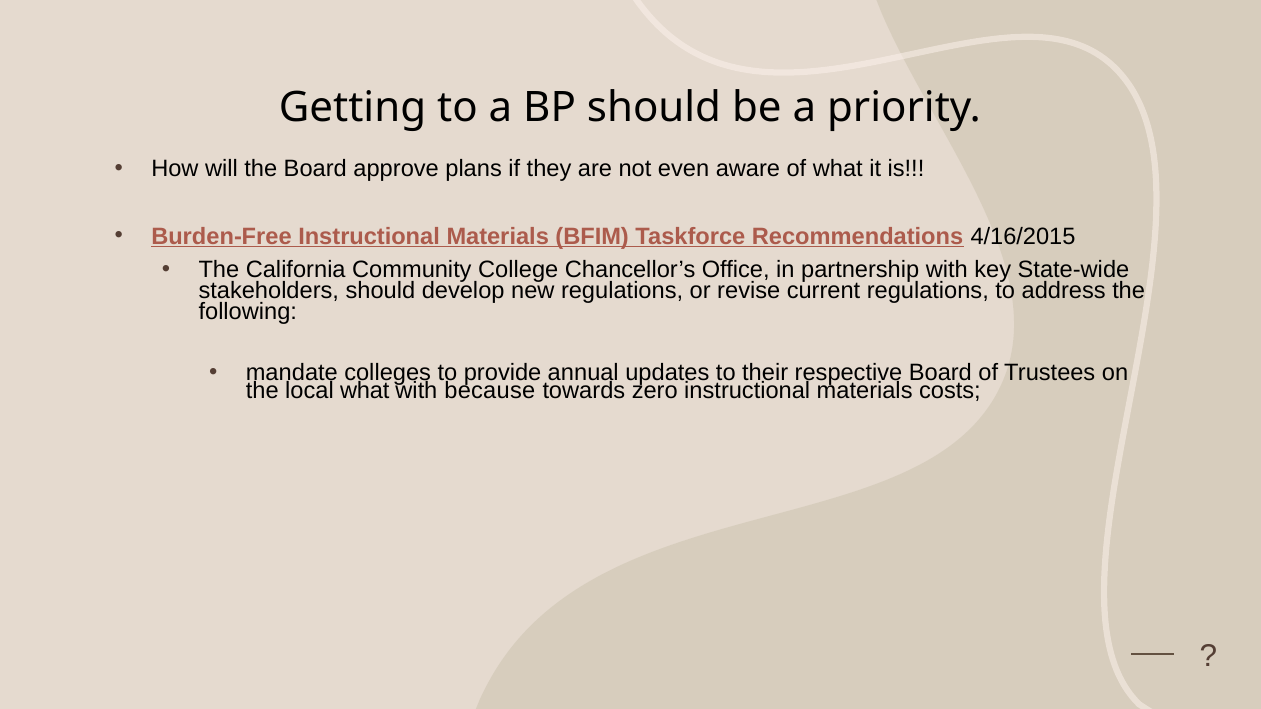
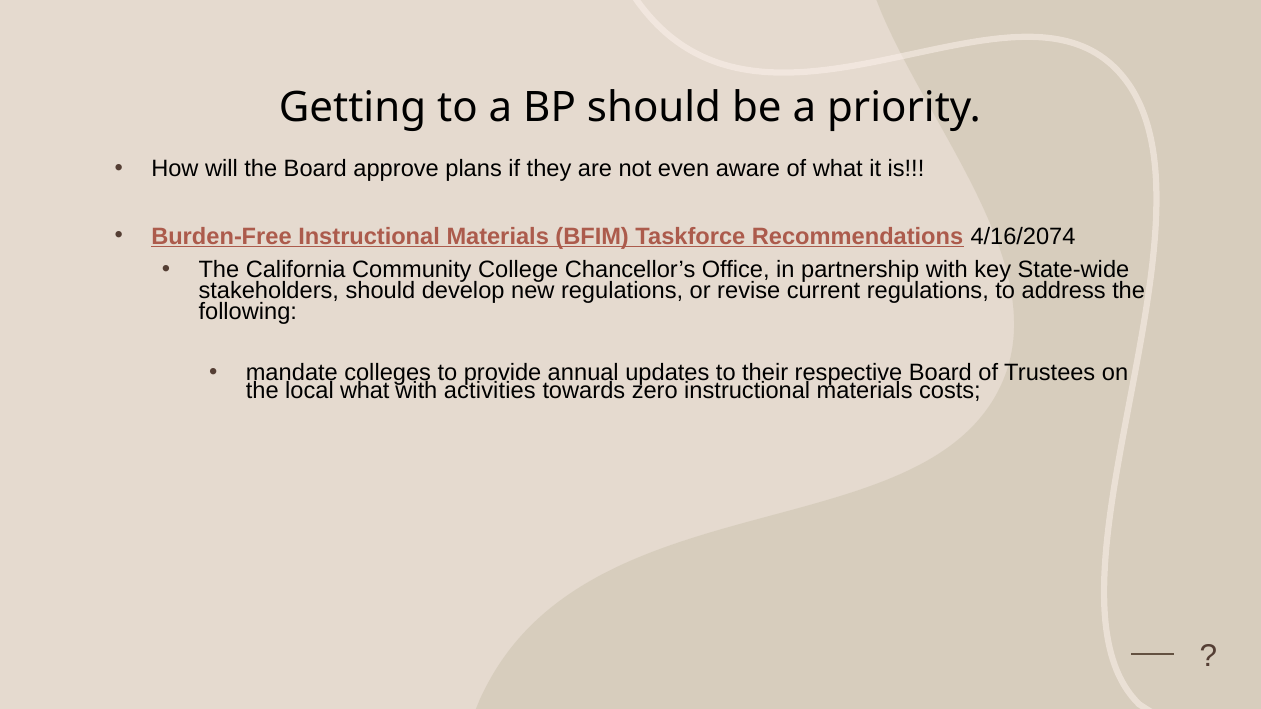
4/16/2015: 4/16/2015 -> 4/16/2074
because: because -> activities
